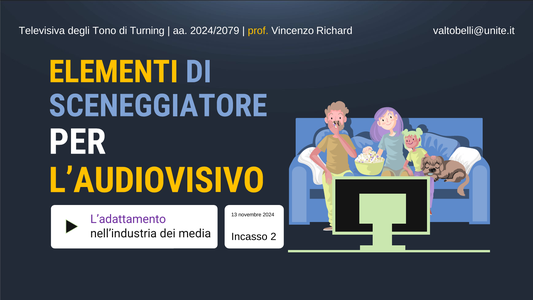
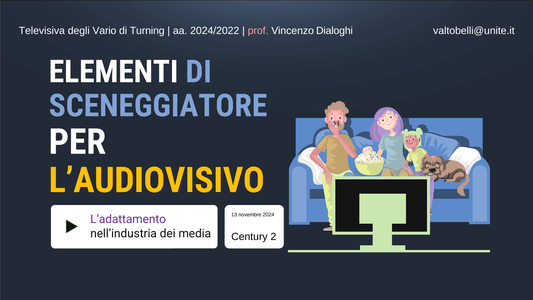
Tono: Tono -> Vario
2024/2079: 2024/2079 -> 2024/2022
prof colour: yellow -> pink
Richard: Richard -> Dialoghi
ELEMENTI colour: yellow -> white
Incasso: Incasso -> Century
